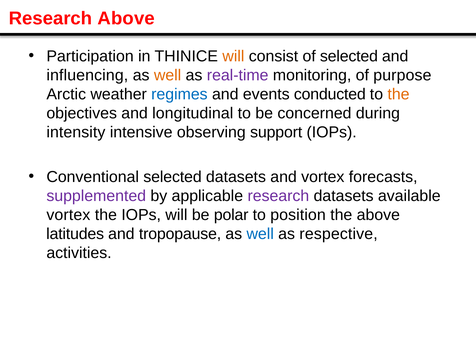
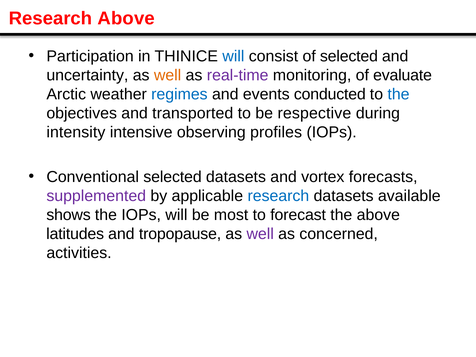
will at (233, 56) colour: orange -> blue
influencing: influencing -> uncertainty
purpose: purpose -> evaluate
the at (399, 94) colour: orange -> blue
longitudinal: longitudinal -> transported
concerned: concerned -> respective
support: support -> profiles
research at (278, 196) colour: purple -> blue
vortex at (68, 215): vortex -> shows
polar: polar -> most
position: position -> forecast
well at (260, 234) colour: blue -> purple
respective: respective -> concerned
